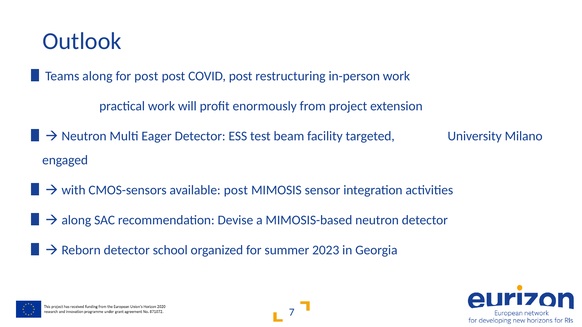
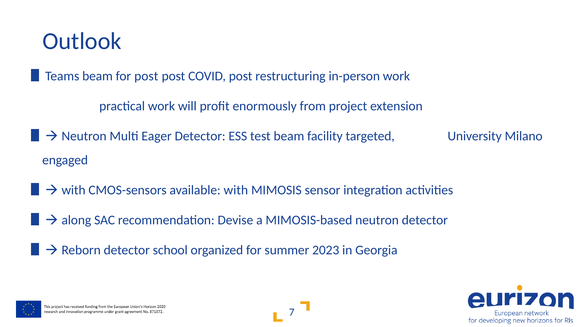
Teams along: along -> beam
available post: post -> with
